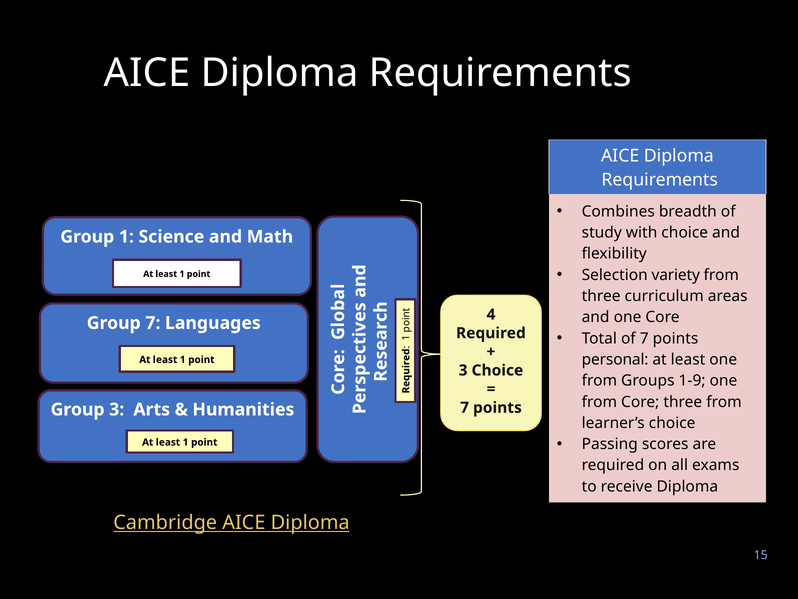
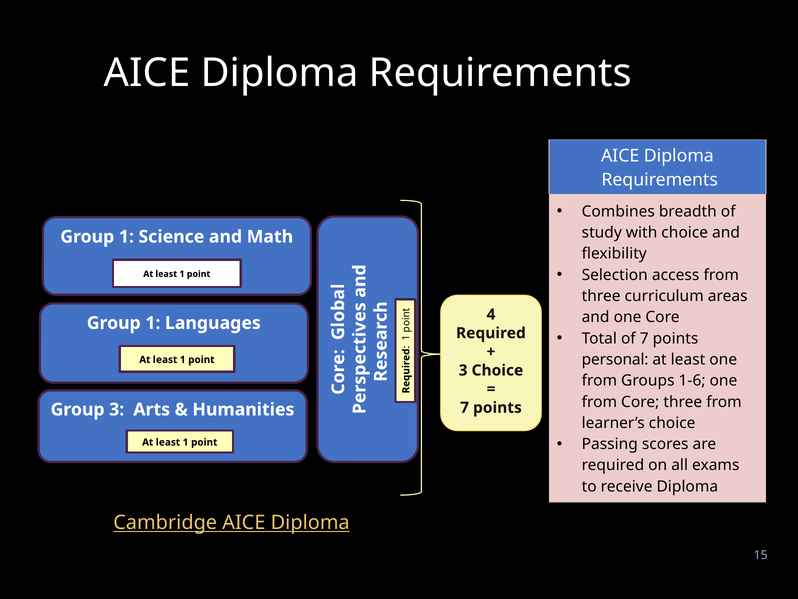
variety: variety -> access
7 at (153, 323): 7 -> 1
1-9: 1-9 -> 1-6
